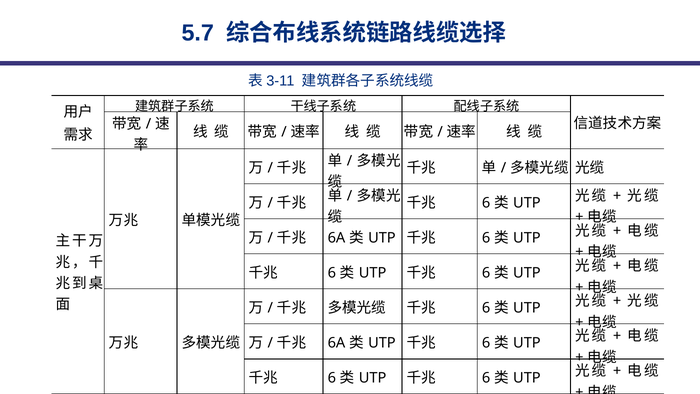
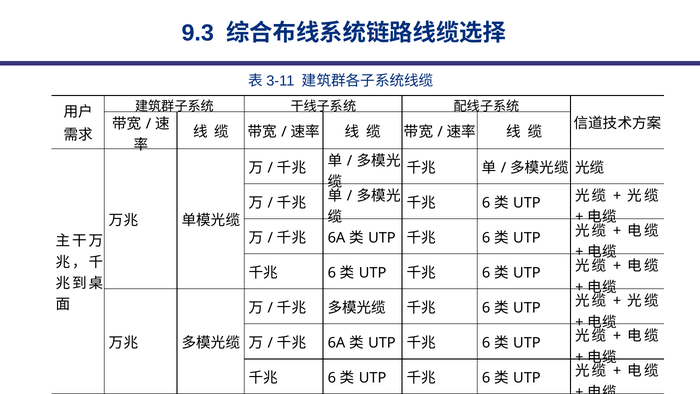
5.7: 5.7 -> 9.3
